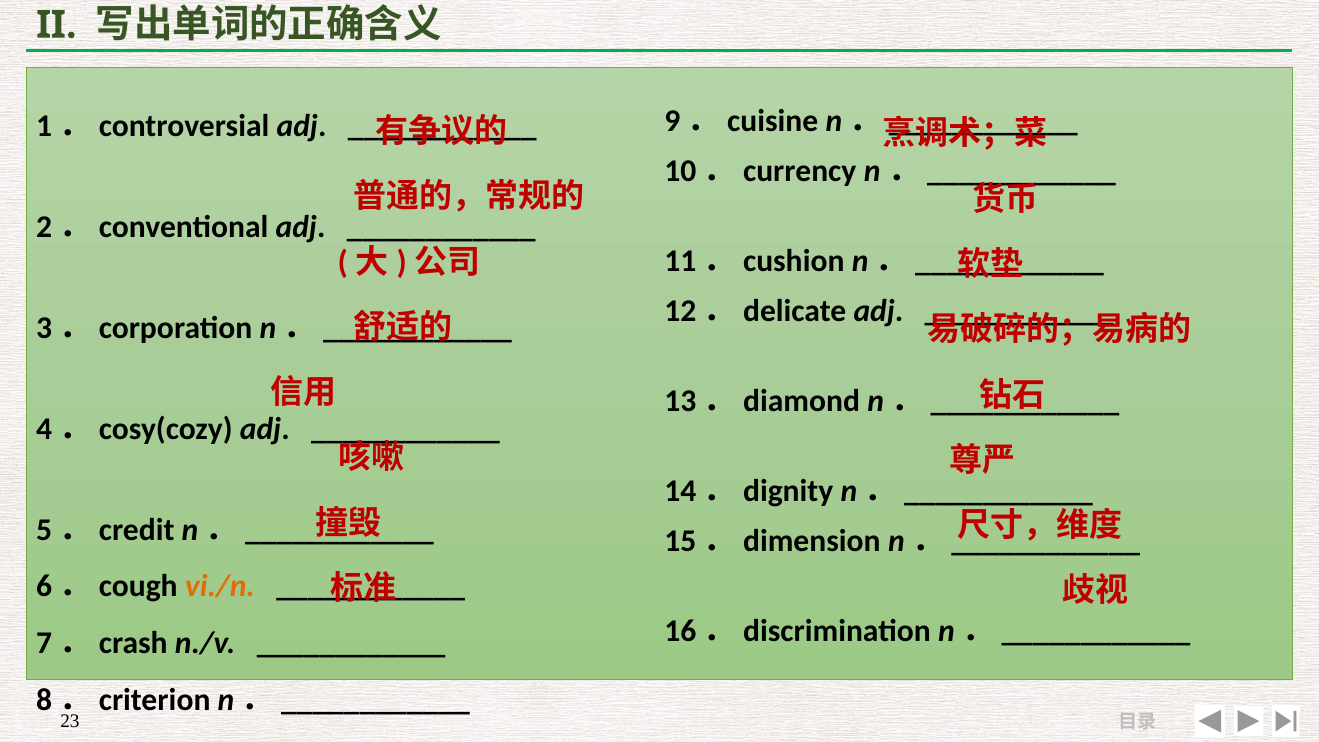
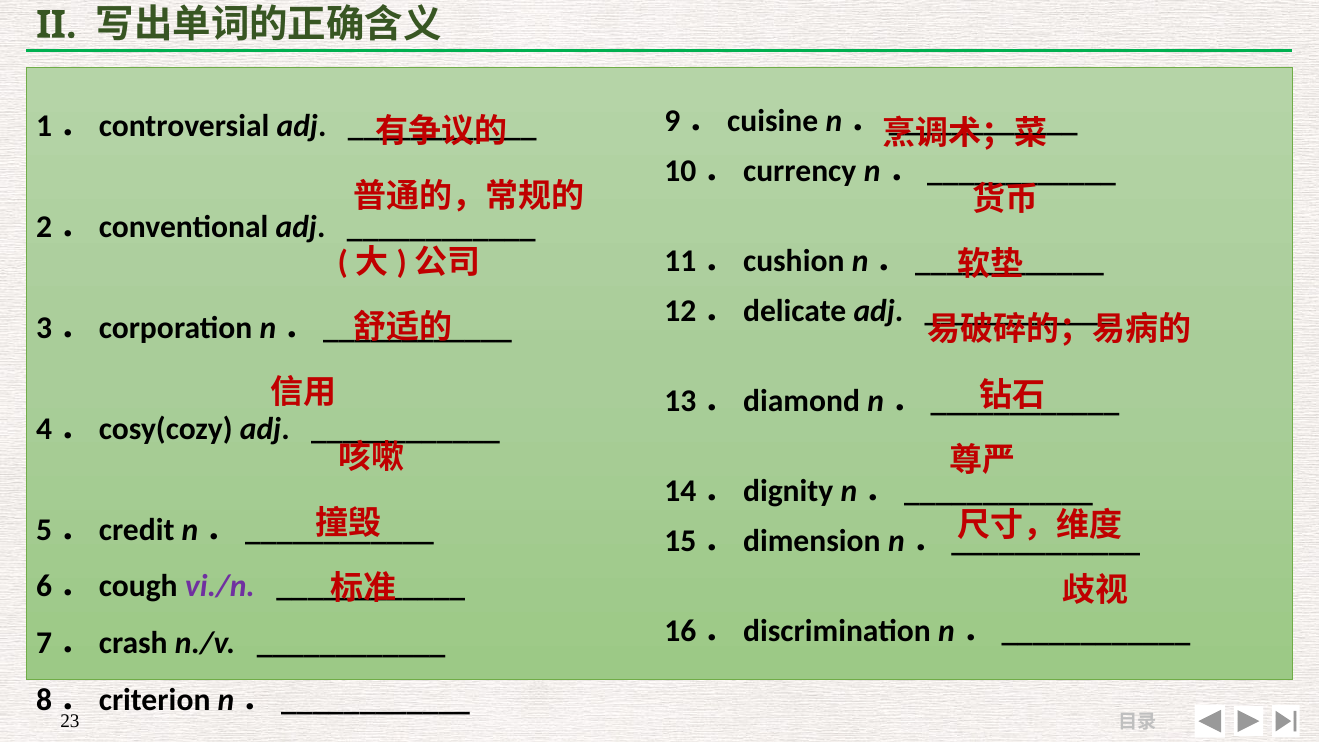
vi./n colour: orange -> purple
